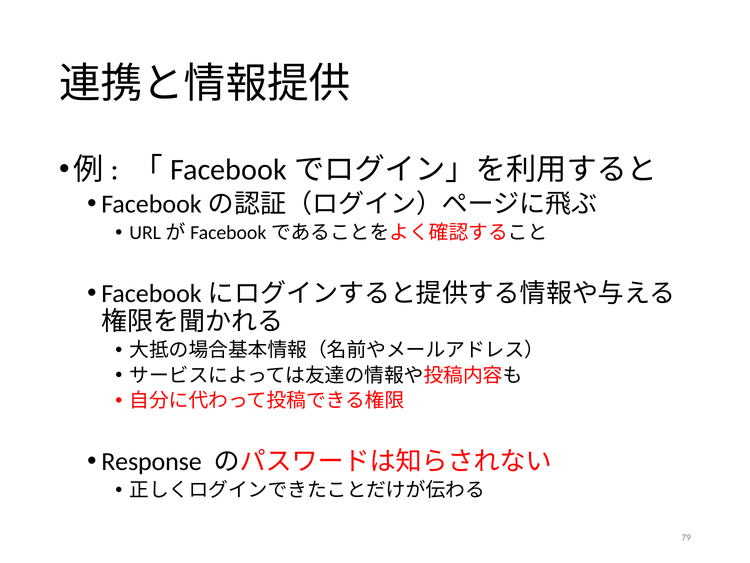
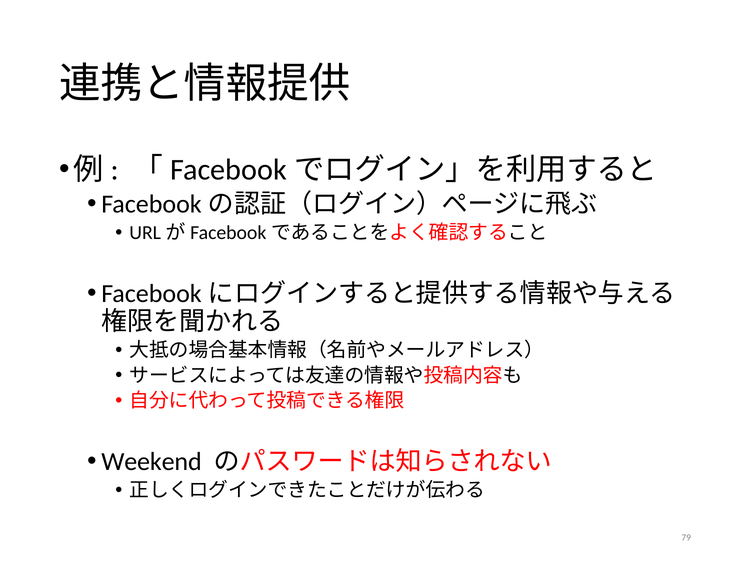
Response: Response -> Weekend
